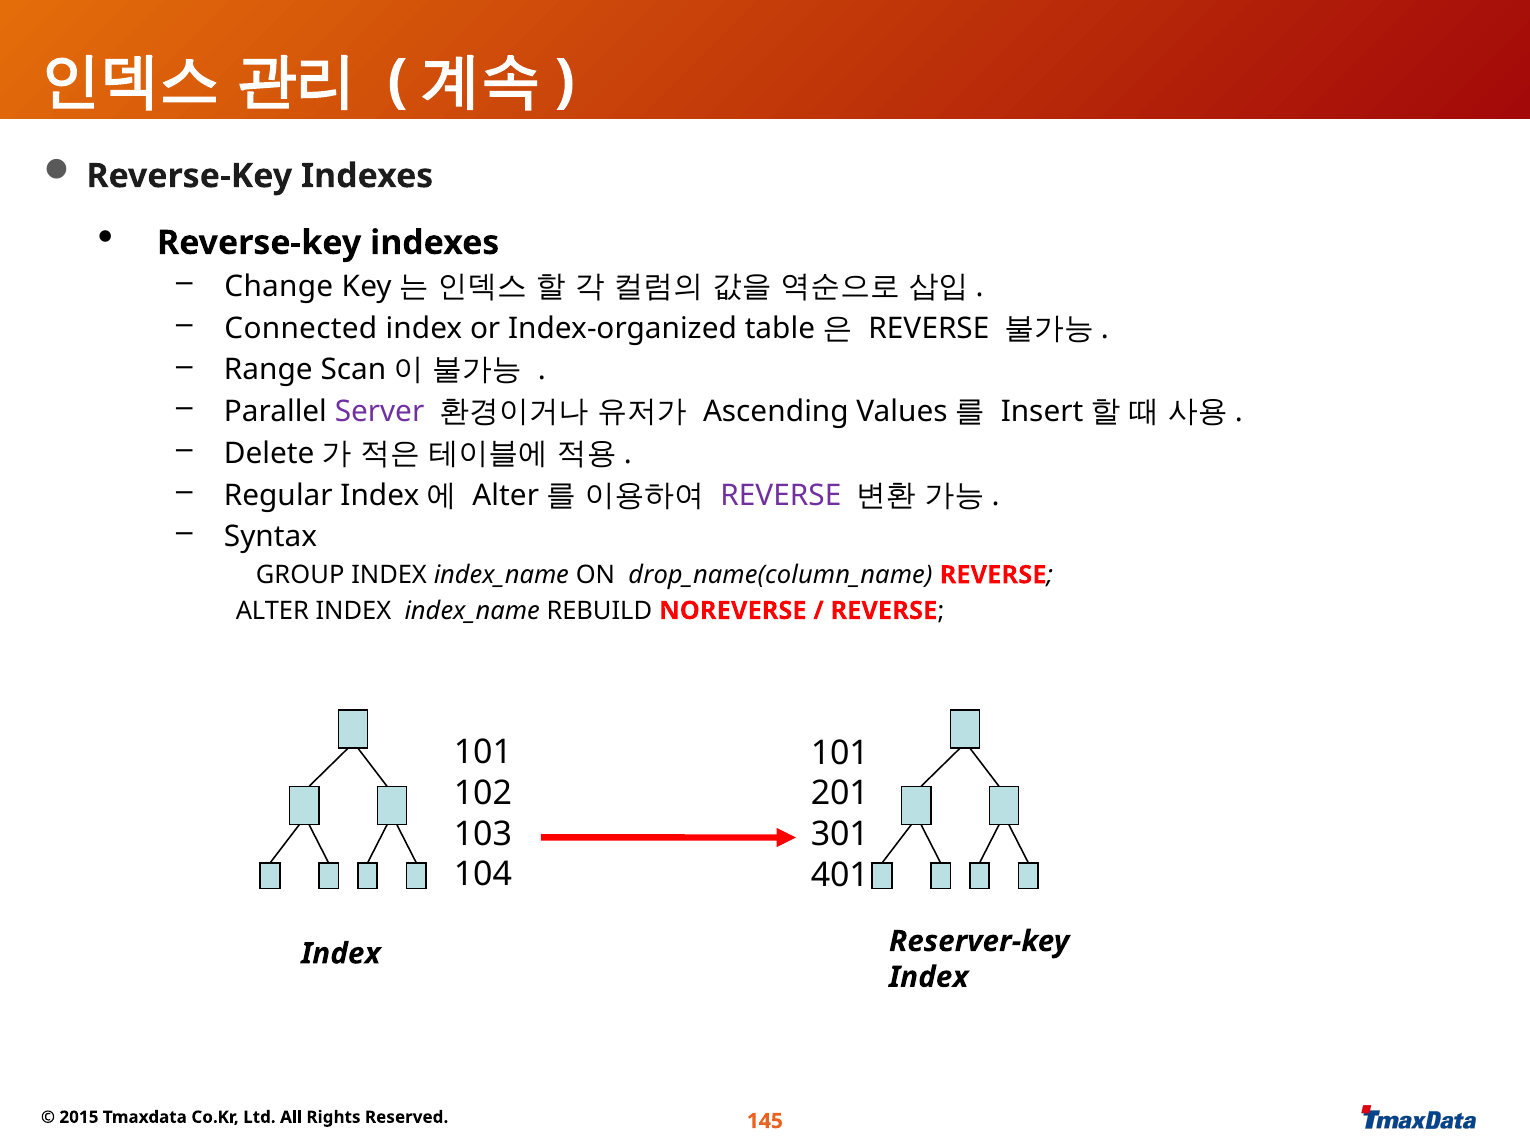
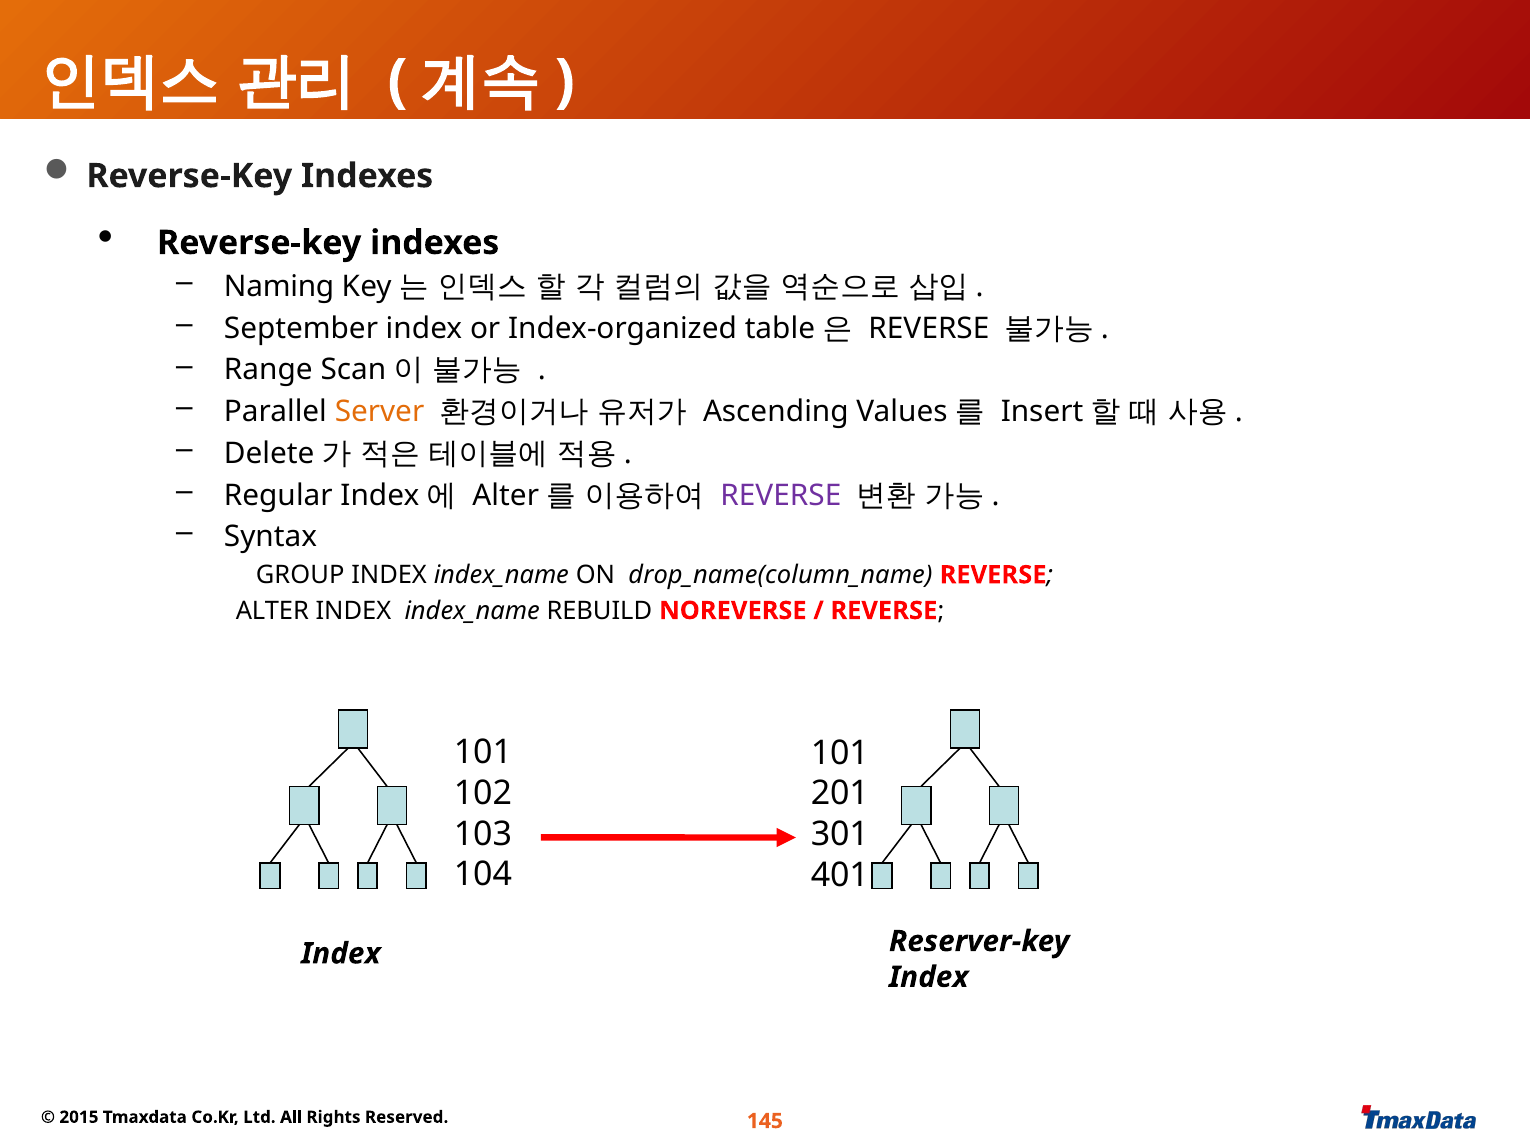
Change: Change -> Naming
Connected: Connected -> September
Server colour: purple -> orange
